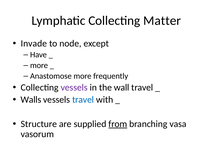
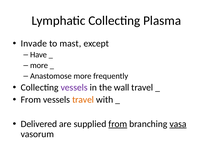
Matter: Matter -> Plasma
node: node -> mast
Walls at (31, 99): Walls -> From
travel at (83, 99) colour: blue -> orange
Structure: Structure -> Delivered
vasa underline: none -> present
